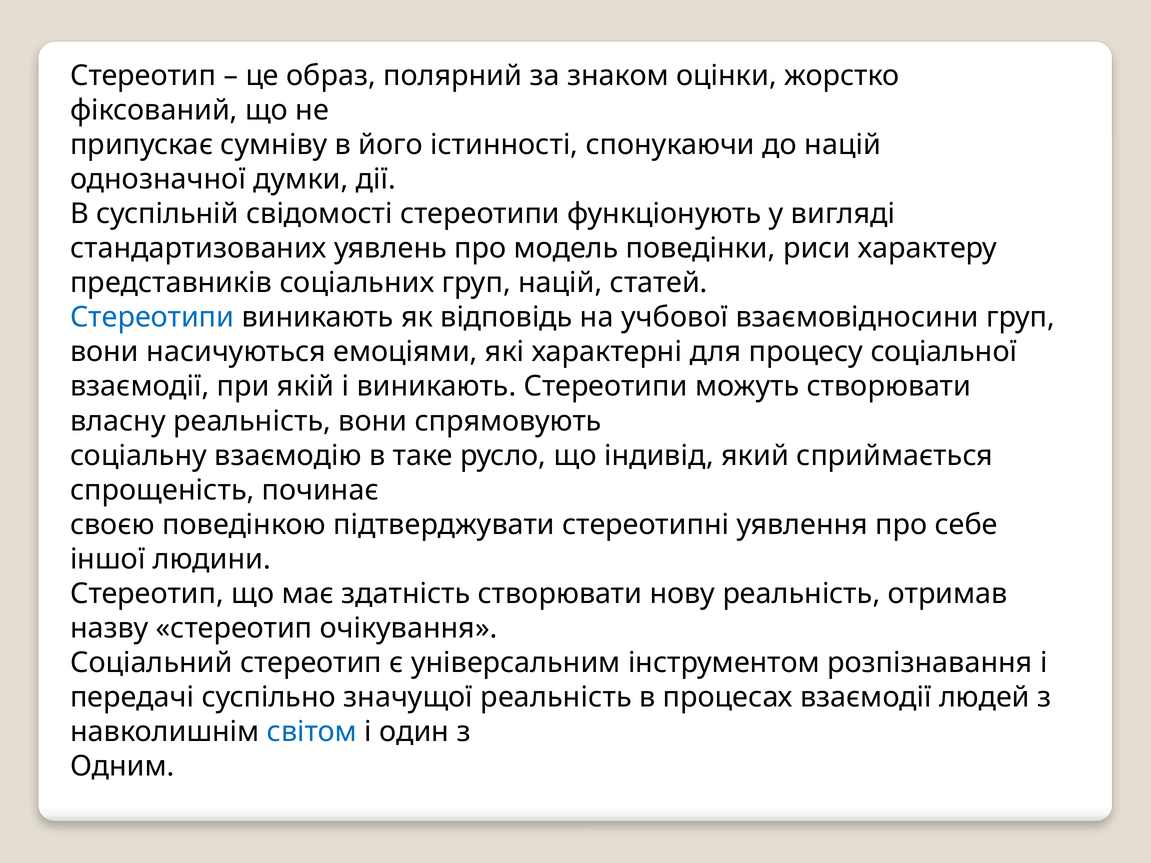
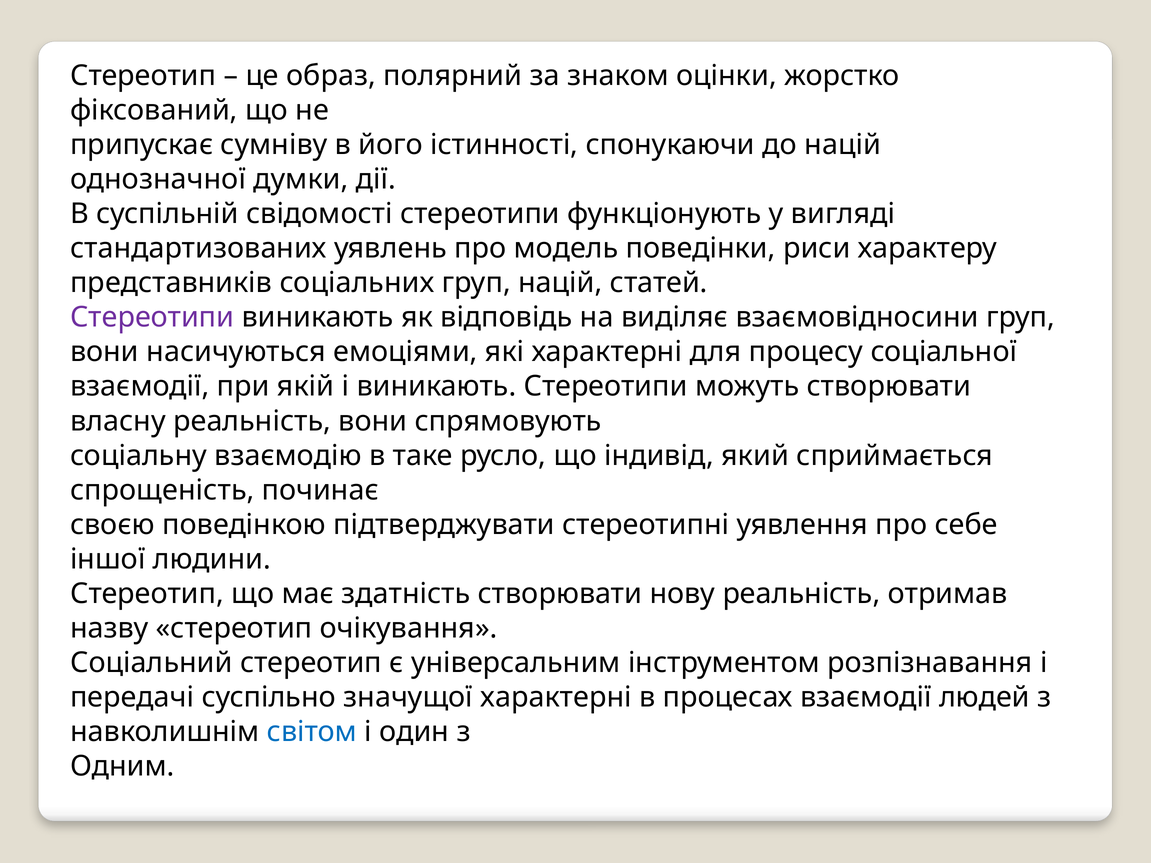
Стереотипи at (152, 318) colour: blue -> purple
учбової: учбової -> виділяє
значущої реальність: реальність -> характерні
